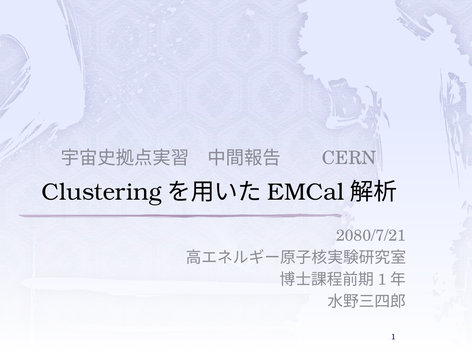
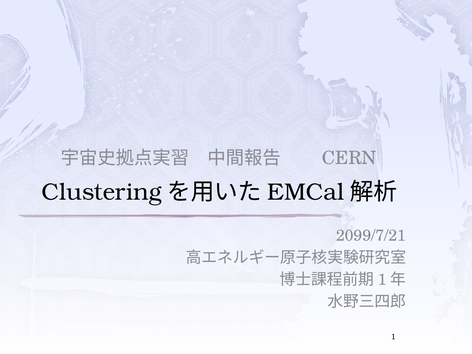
2080/7/21: 2080/7/21 -> 2099/7/21
